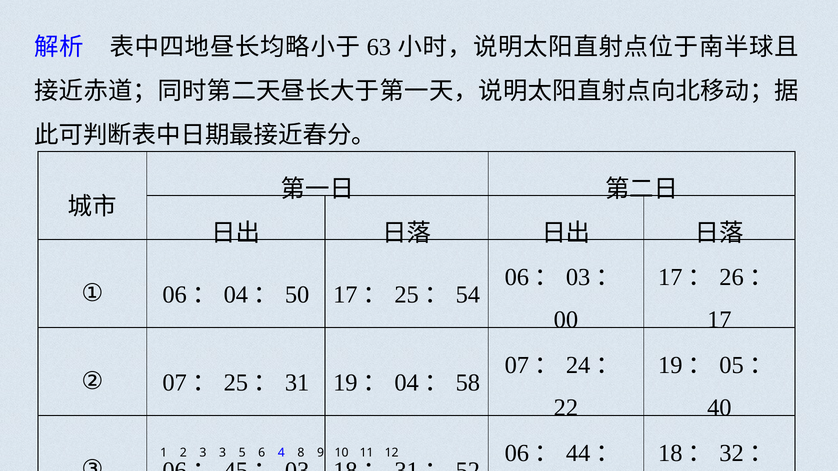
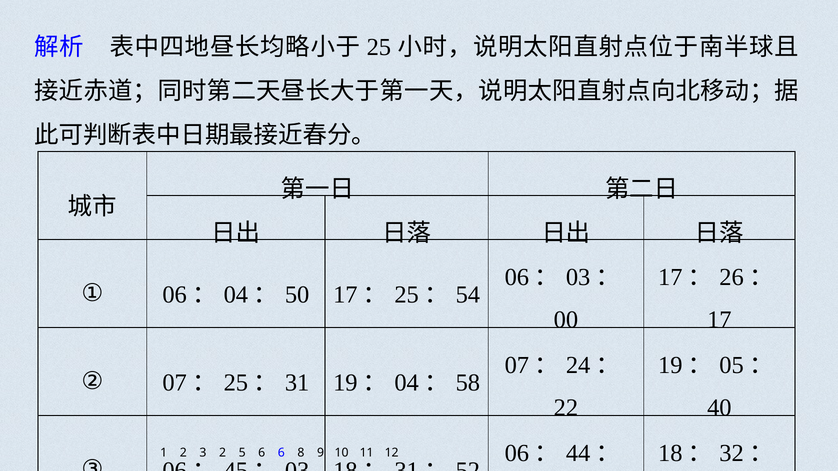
63 at (379, 47): 63 -> 25
1 3: 3 -> 2
3 4: 4 -> 6
